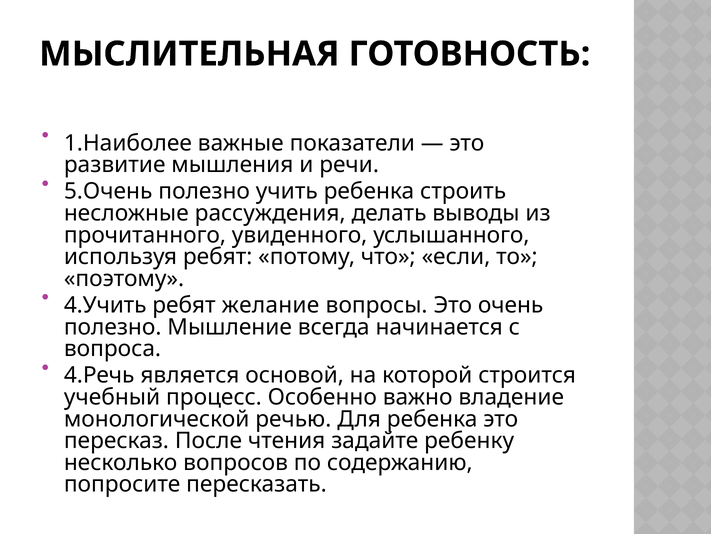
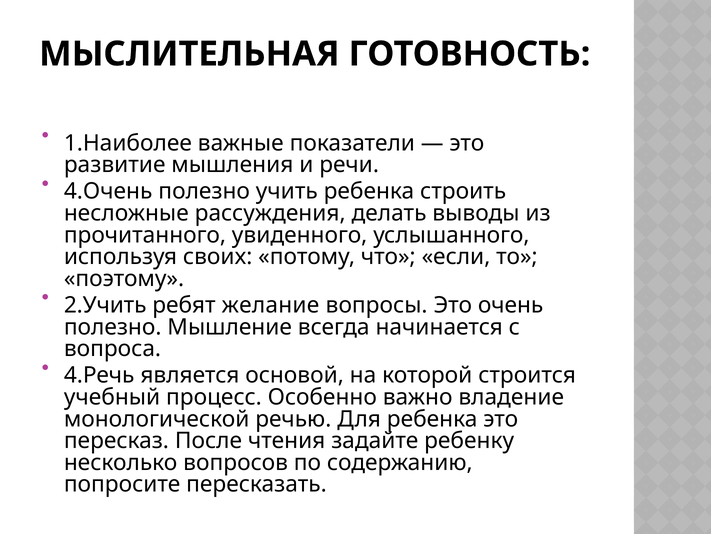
5.Очень: 5.Очень -> 4.Очень
используя ребят: ребят -> своих
4.Учить: 4.Учить -> 2.Учить
